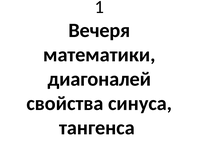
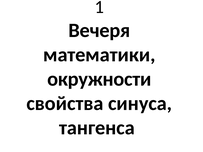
диагоналей: диагоналей -> окружности
